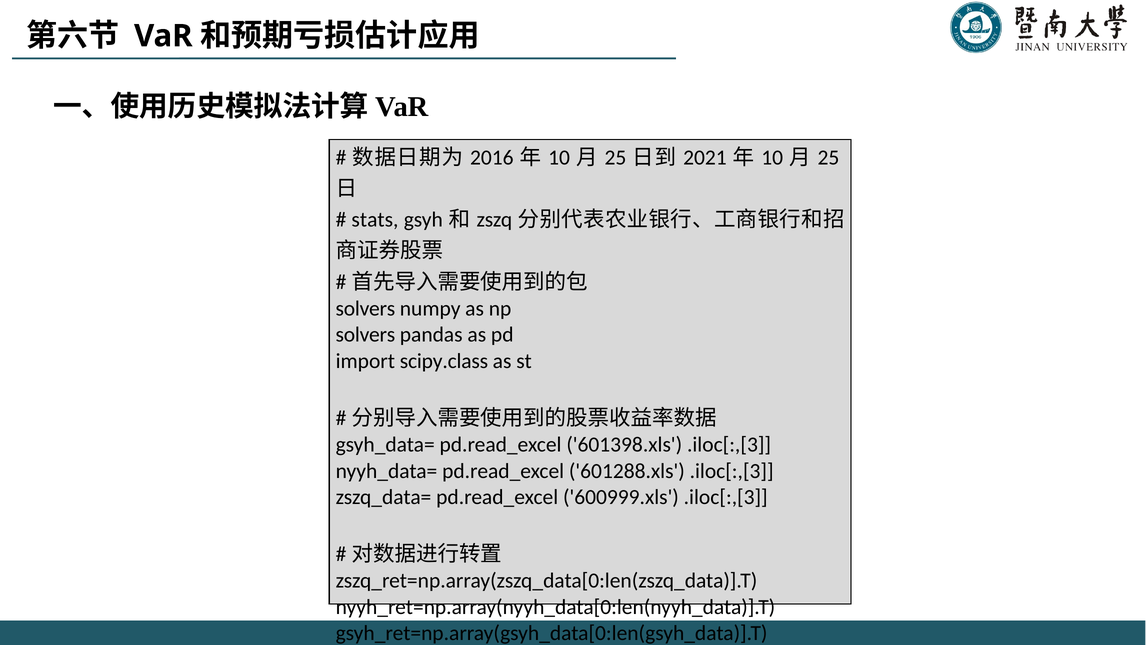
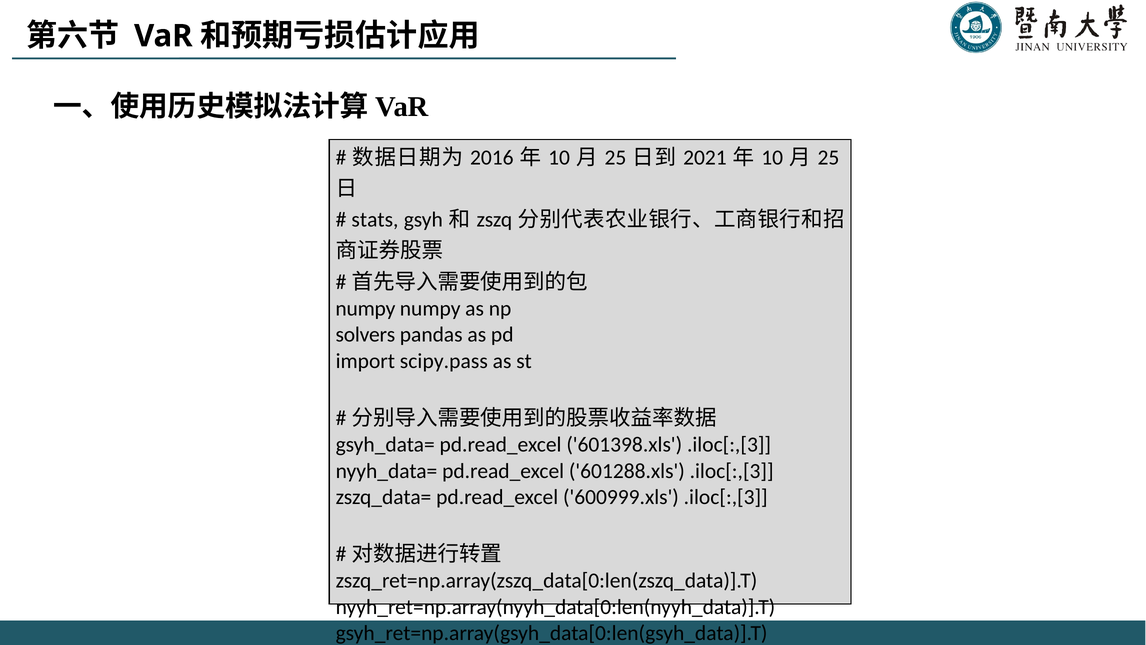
solvers at (365, 309): solvers -> numpy
scipy.class: scipy.class -> scipy.pass
